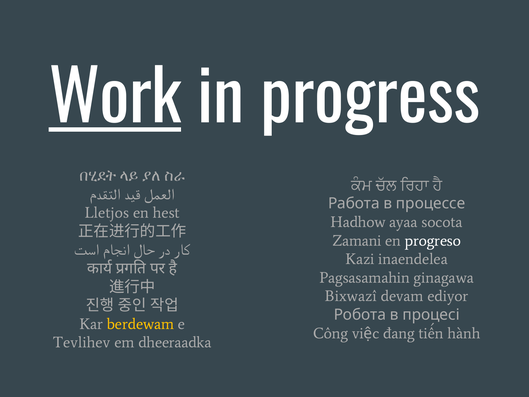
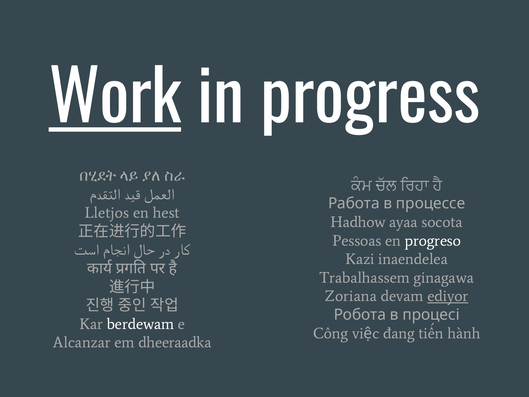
Zamani: Zamani -> Pessoas
Pagsasamahin: Pagsasamahin -> Trabalhassem
Bixwazî: Bixwazî -> Zoriana
ediyor underline: none -> present
berdewam colour: yellow -> white
Tevlihev: Tevlihev -> Alcanzar
